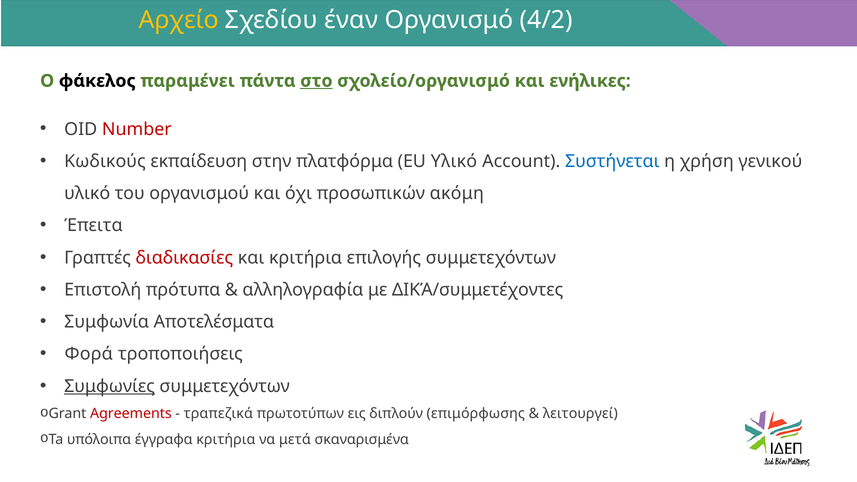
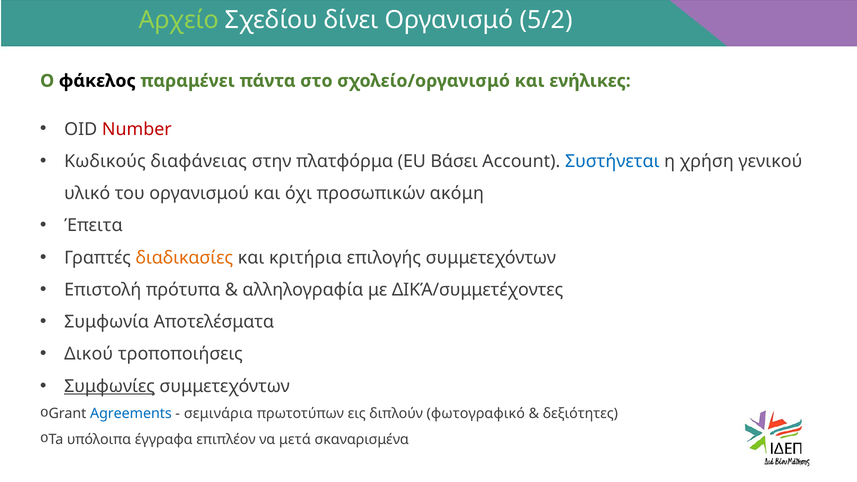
Αρχείο colour: yellow -> light green
έναν: έναν -> δίνει
4/2: 4/2 -> 5/2
στο underline: present -> none
εκπαίδευση: εκπαίδευση -> διαφάνειας
EU Υλικό: Υλικό -> Βάσει
διαδικασίες colour: red -> orange
Φορά: Φορά -> Δικού
Agreements colour: red -> blue
τραπεζικά: τραπεζικά -> σεμινάρια
επιμόρφωσης: επιμόρφωσης -> φωτογραφικό
λειτουργεί: λειτουργεί -> δεξιότητες
έγγραφα κριτήρια: κριτήρια -> επιπλέον
